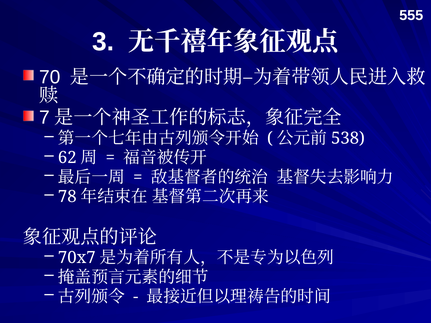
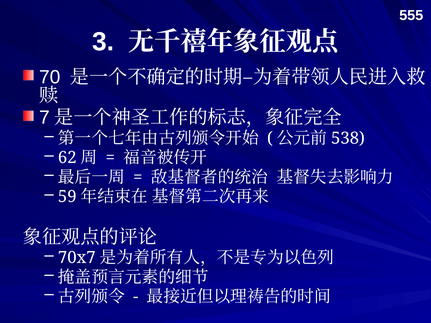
78: 78 -> 59
